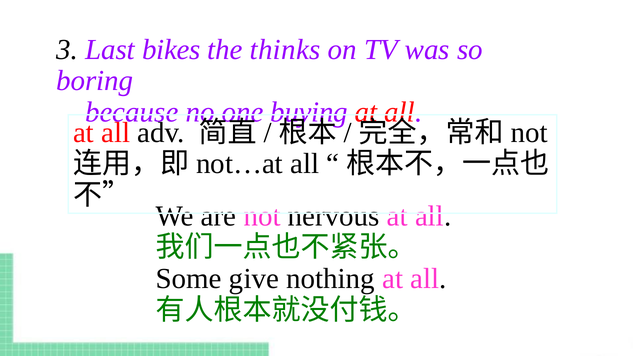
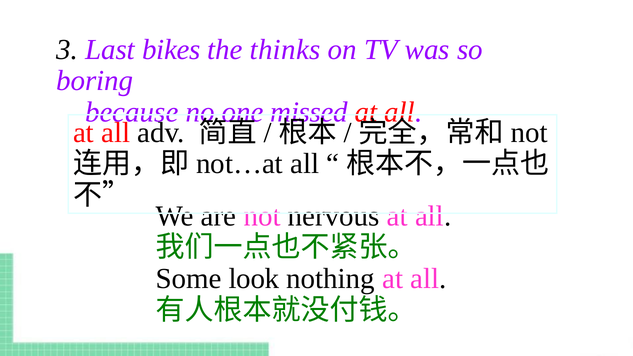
buying: buying -> missed
give: give -> look
